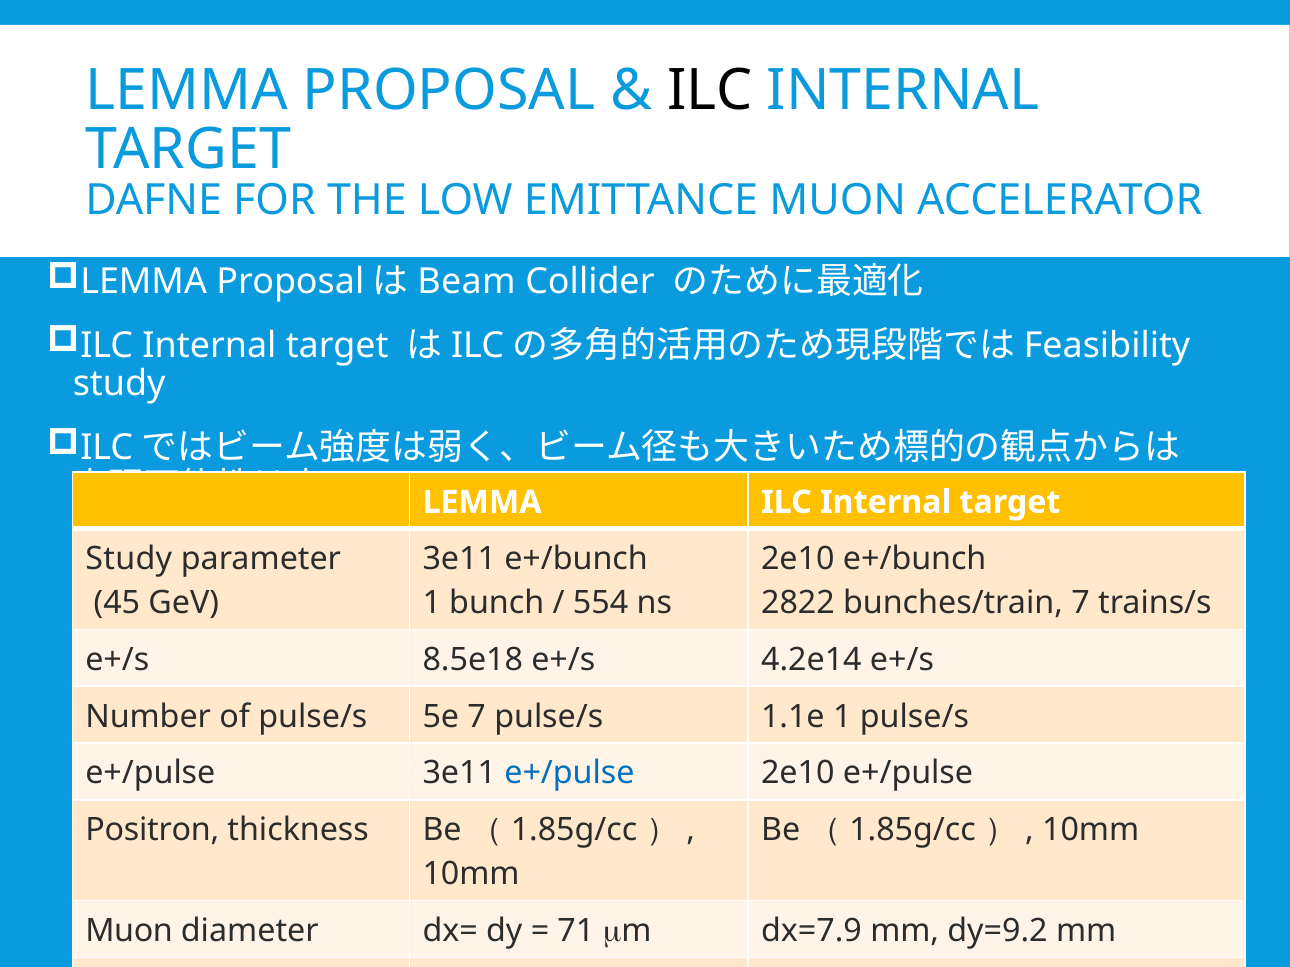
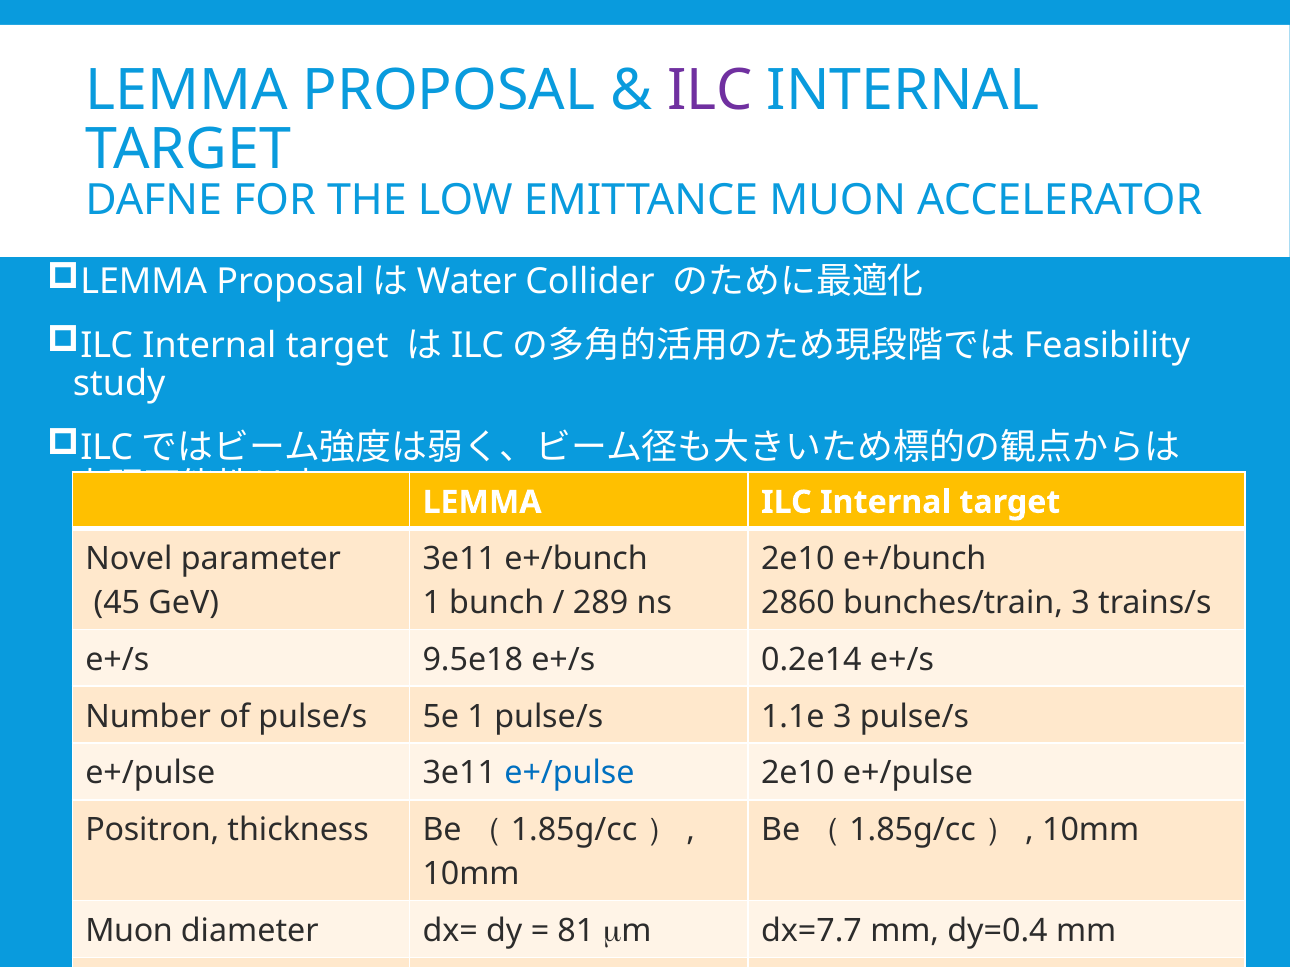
ILC at (710, 91) colour: black -> purple
Beam at (466, 282): Beam -> Water
Study at (129, 559): Study -> Novel
554: 554 -> 289
2822: 2822 -> 2860
bunches/train 7: 7 -> 3
8.5e18: 8.5e18 -> 9.5e18
4.2e14: 4.2e14 -> 0.2e14
5e 7: 7 -> 1
1.1e 1: 1 -> 3
71: 71 -> 81
dx=7.9: dx=7.9 -> dx=7.7
dy=9.2: dy=9.2 -> dy=0.4
